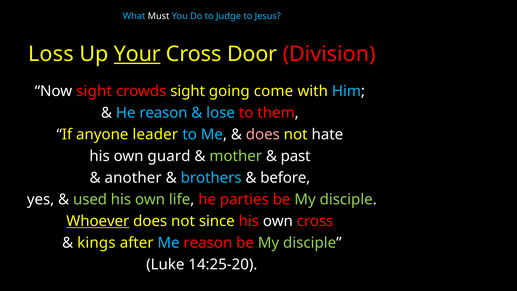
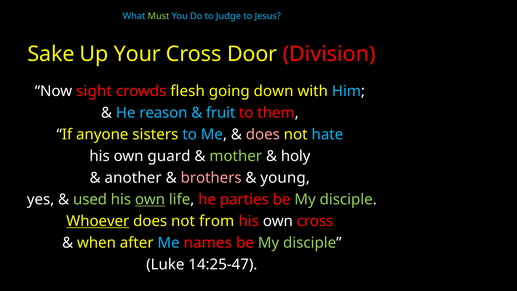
Must colour: white -> light green
Loss: Loss -> Sake
Your underline: present -> none
crowds sight: sight -> flesh
come: come -> down
lose: lose -> fruit
leader: leader -> sisters
hate colour: white -> light blue
past: past -> holy
brothers colour: light blue -> pink
before: before -> young
own at (150, 199) underline: none -> present
since: since -> from
kings: kings -> when
Me reason: reason -> names
14:25-20: 14:25-20 -> 14:25-47
